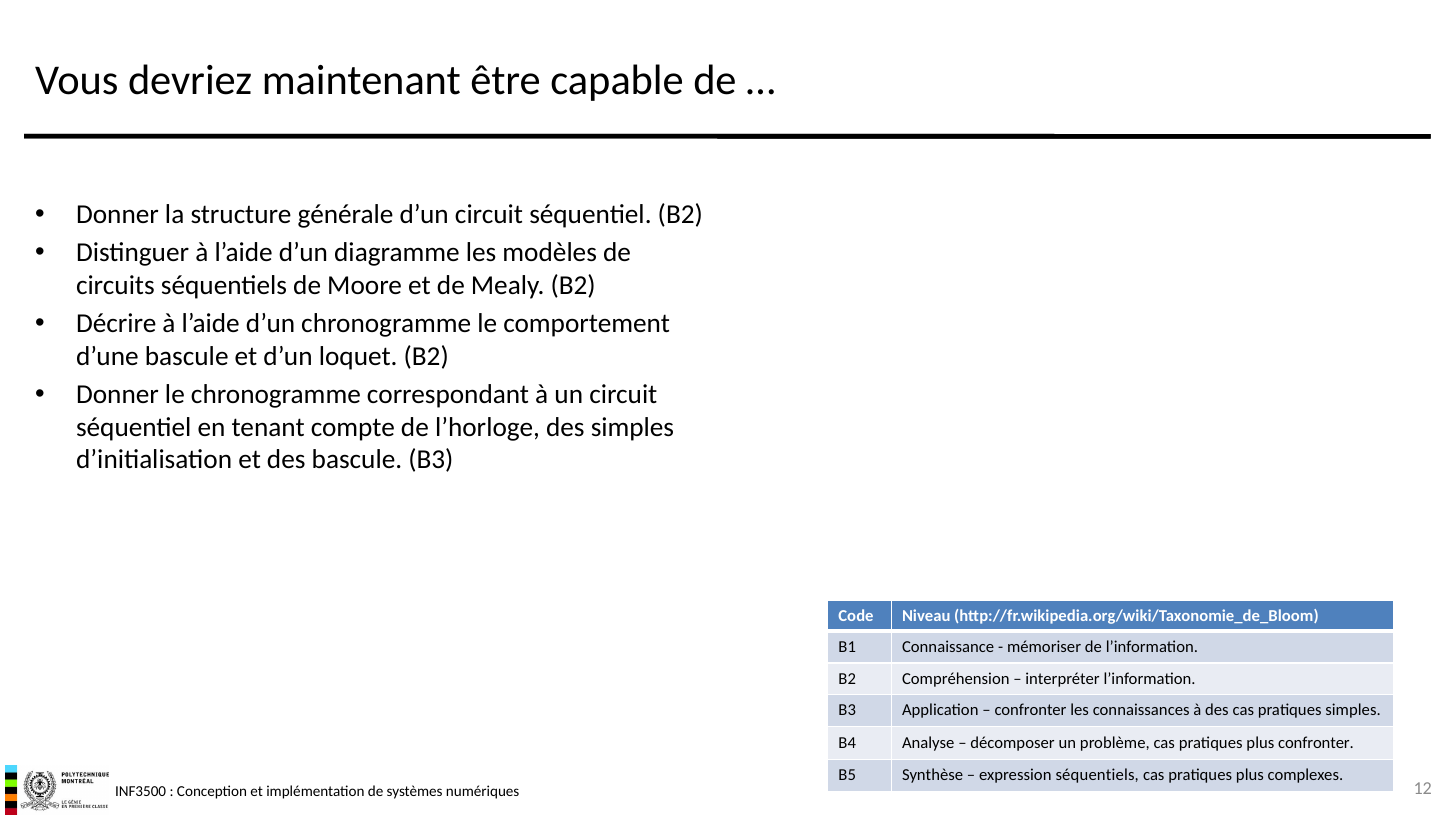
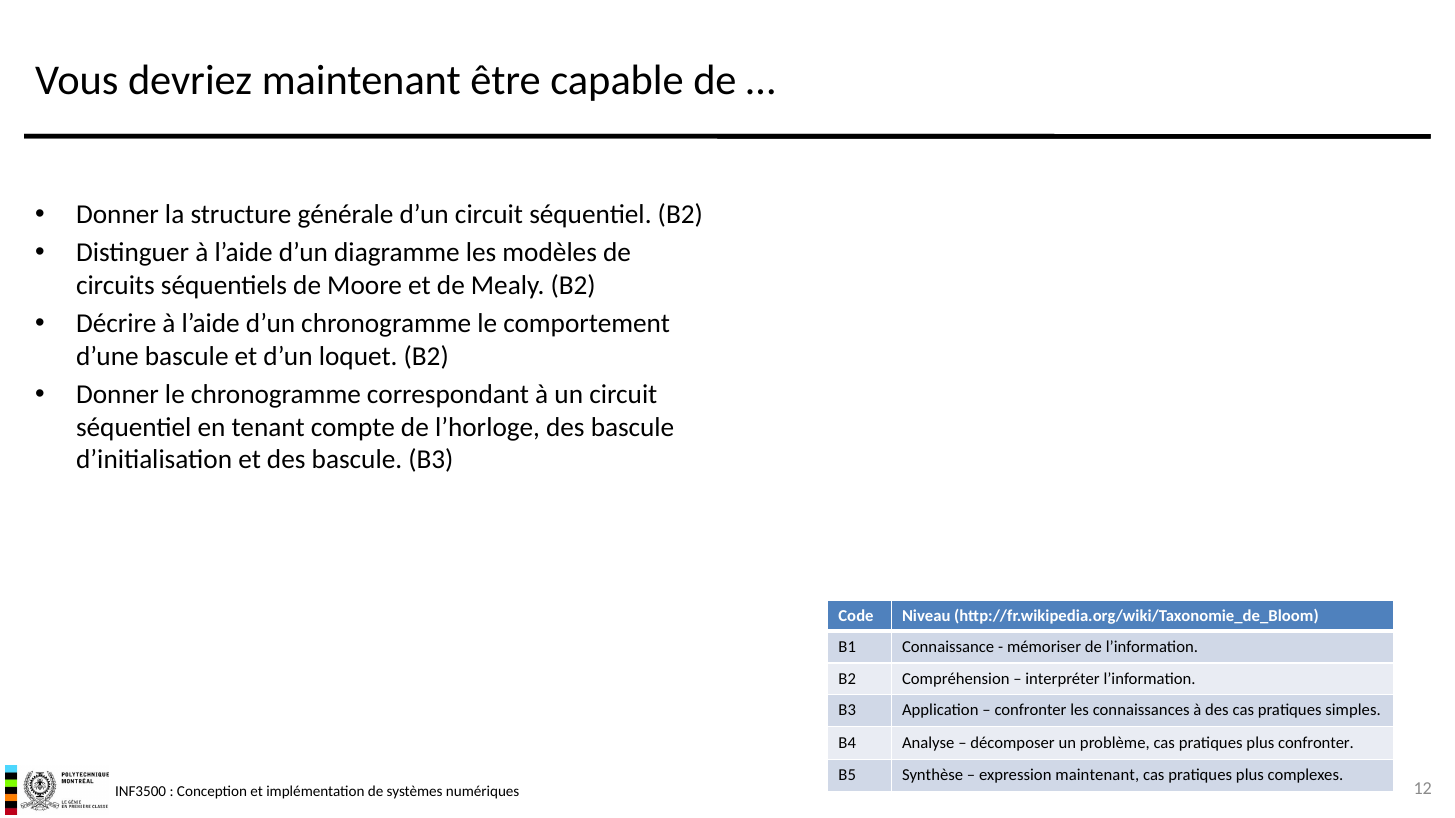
l’horloge des simples: simples -> bascule
expression séquentiels: séquentiels -> maintenant
